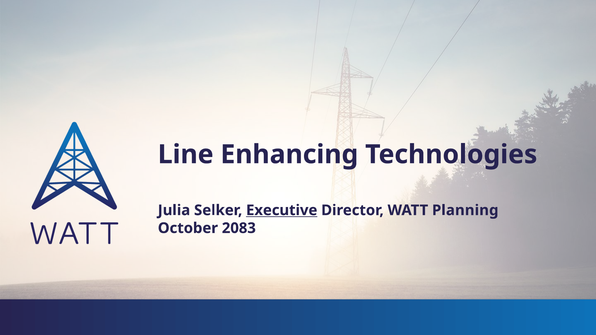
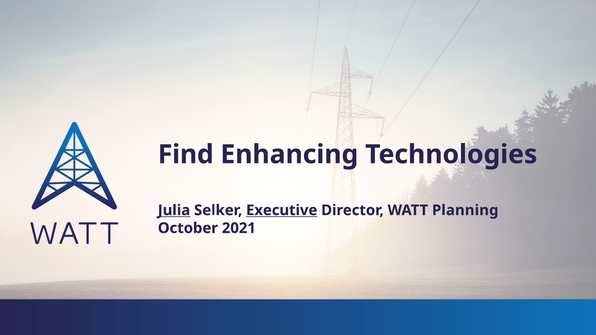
Line: Line -> Find
Julia underline: none -> present
2083: 2083 -> 2021
